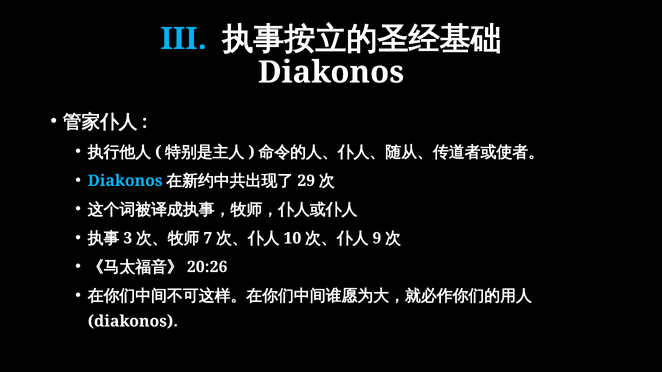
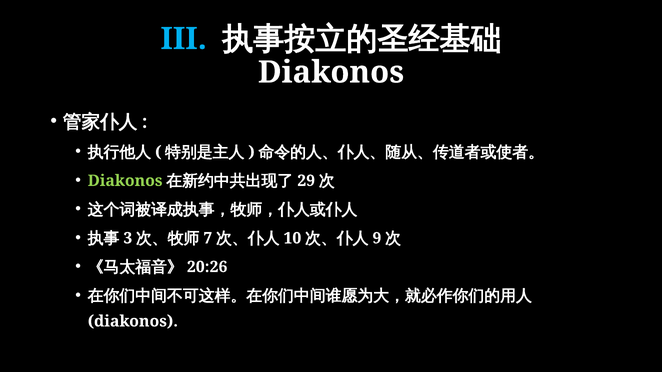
Diakonos at (125, 181) colour: light blue -> light green
